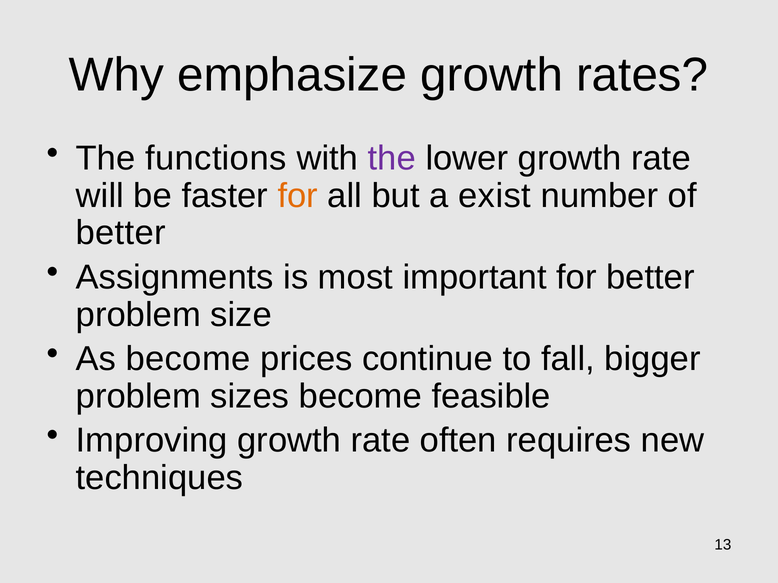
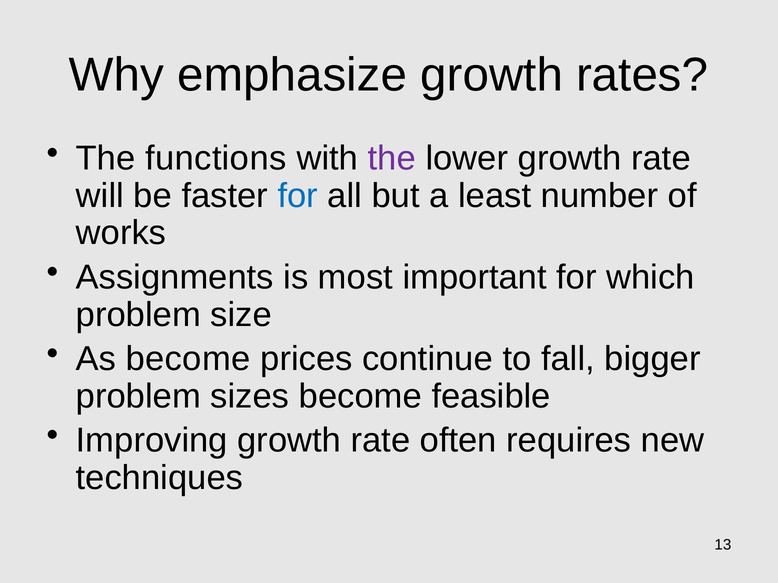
for at (298, 196) colour: orange -> blue
exist: exist -> least
better at (121, 233): better -> works
for better: better -> which
